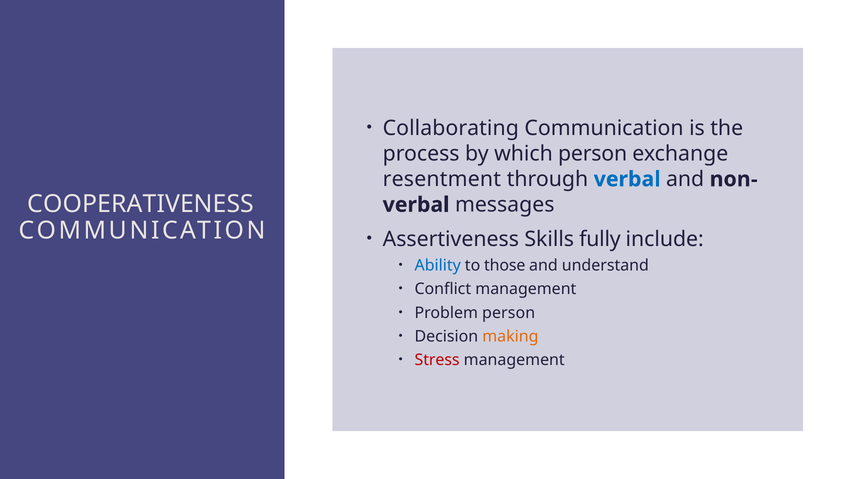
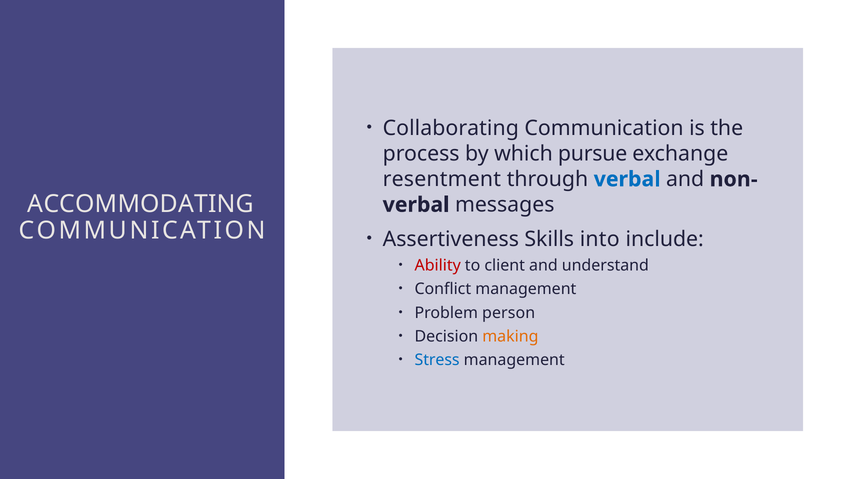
which person: person -> pursue
COOPERATIVENESS: COOPERATIVENESS -> ACCOMMODATING
fully: fully -> into
Ability colour: blue -> red
those: those -> client
Stress colour: red -> blue
